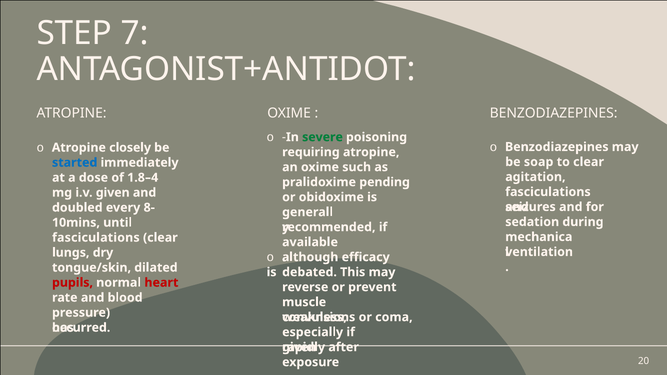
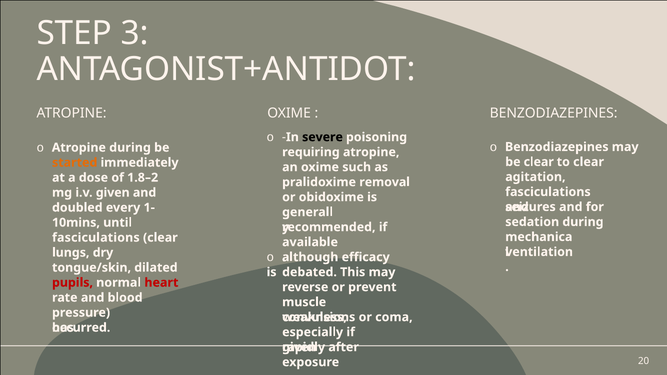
7: 7 -> 3
severe colour: green -> black
Atropine closely: closely -> during
be soap: soap -> clear
started colour: blue -> orange
1.8–4: 1.8–4 -> 1.8–2
pending: pending -> removal
8-: 8- -> 1-
